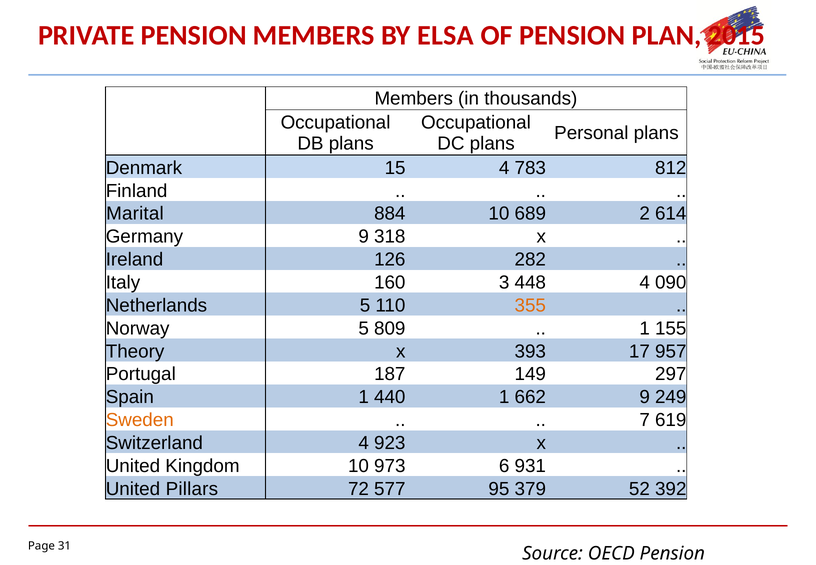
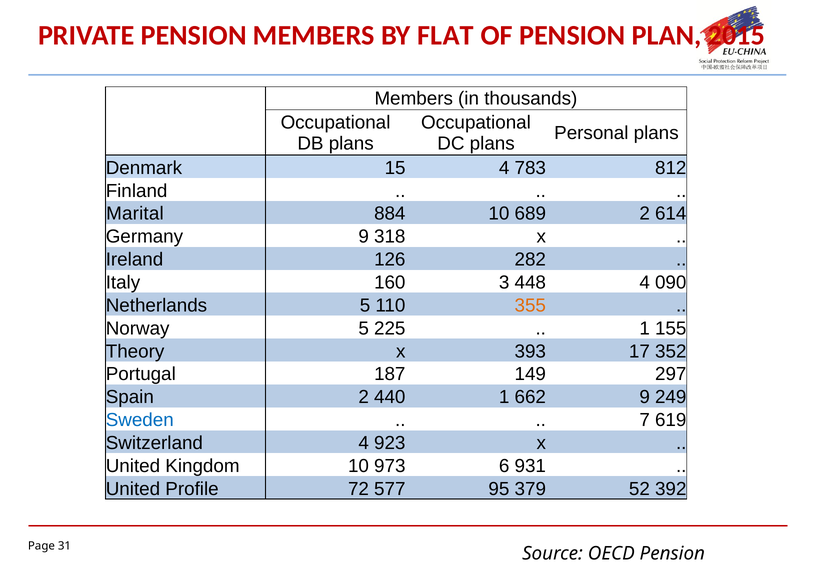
ELSA: ELSA -> FLAT
809: 809 -> 225
957: 957 -> 352
Spain 1: 1 -> 2
Sweden colour: orange -> blue
Pillars: Pillars -> Profile
